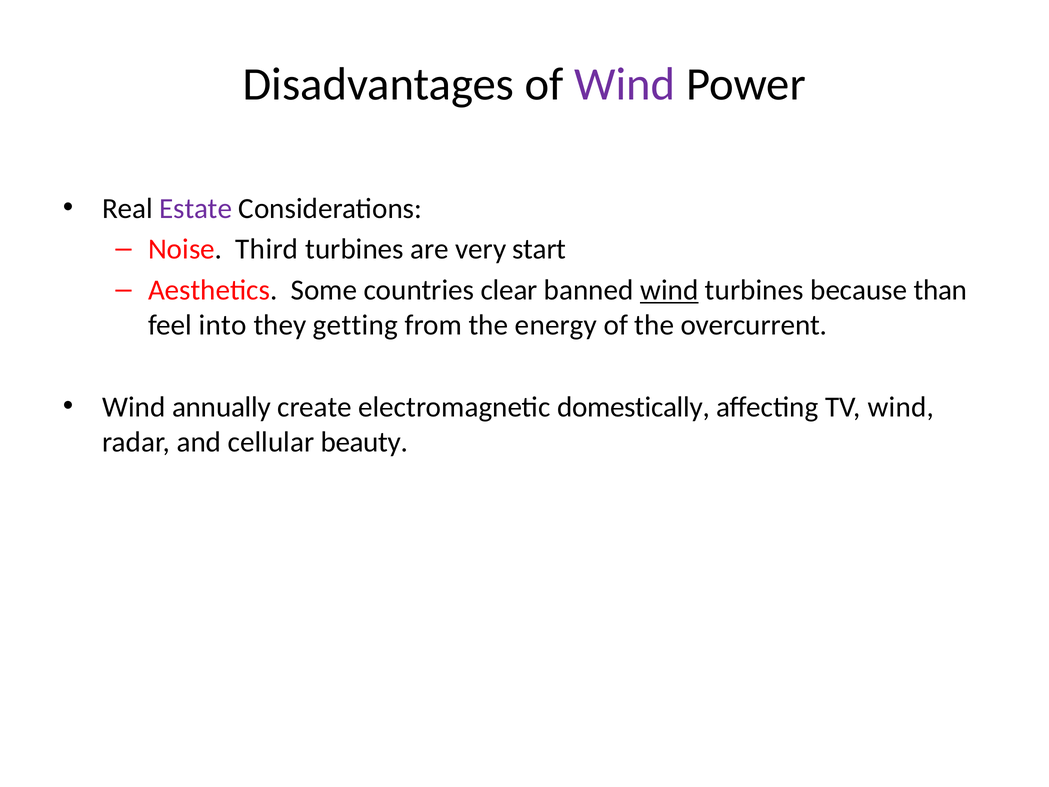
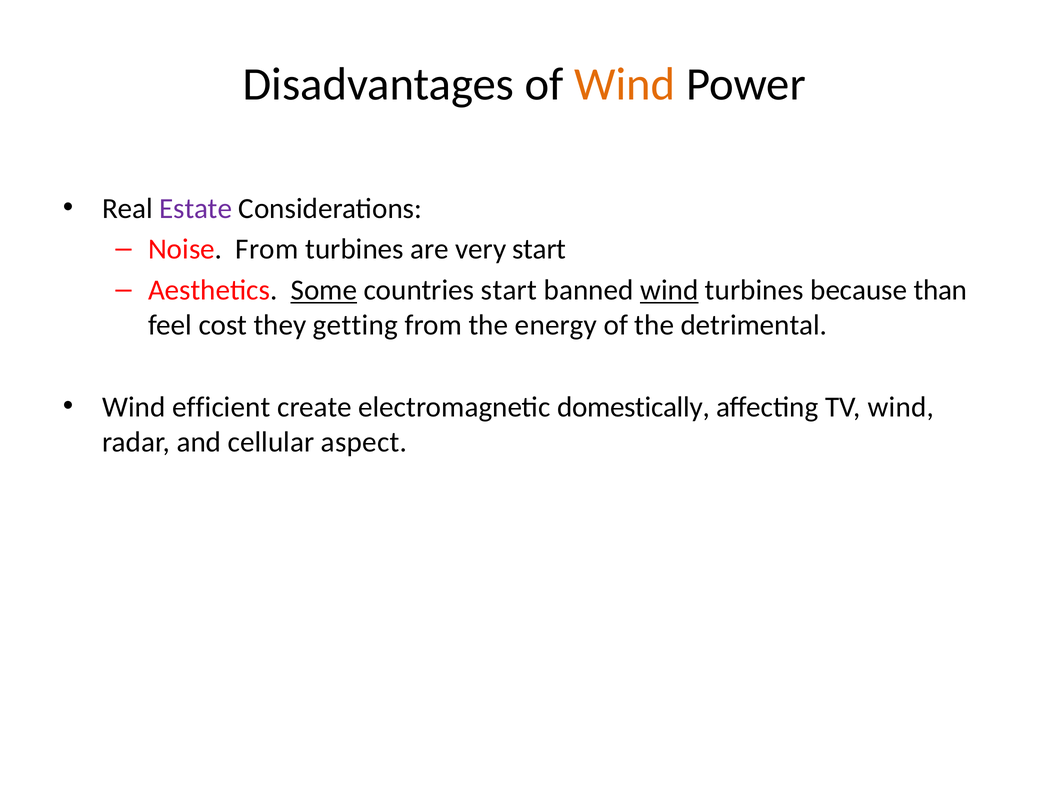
Wind at (625, 85) colour: purple -> orange
Noise Third: Third -> From
Some underline: none -> present
countries clear: clear -> start
into: into -> cost
overcurrent: overcurrent -> detrimental
annually: annually -> efficient
beauty: beauty -> aspect
